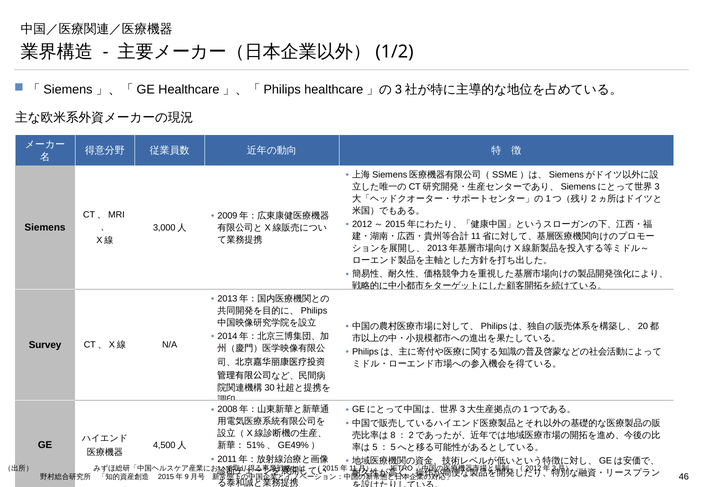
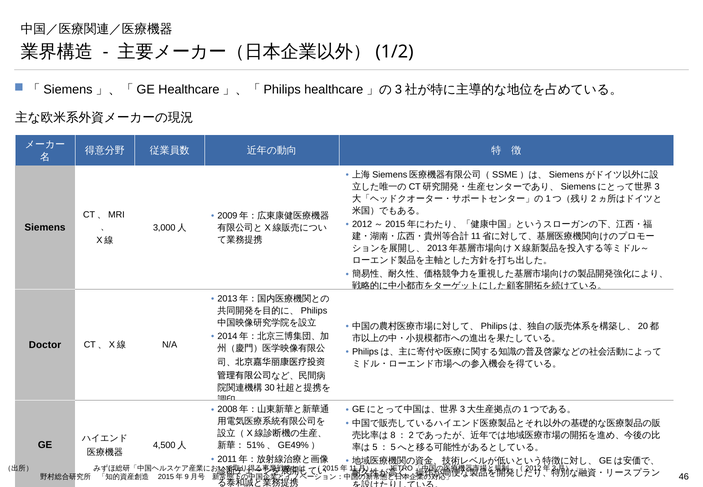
Survey: Survey -> Doctor
